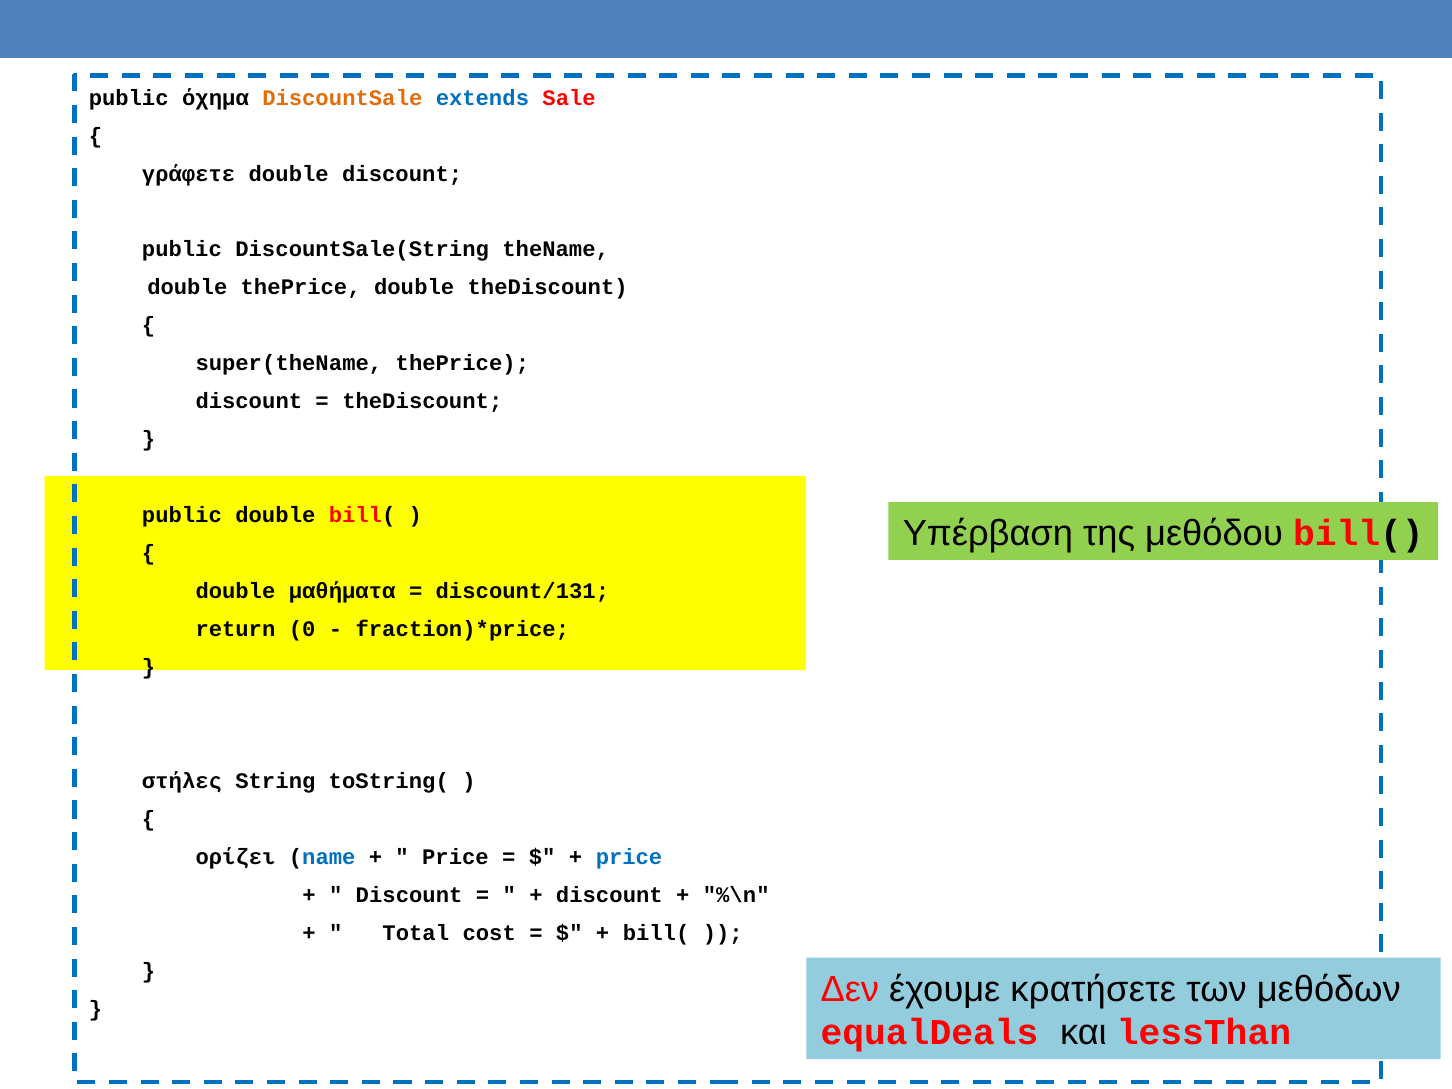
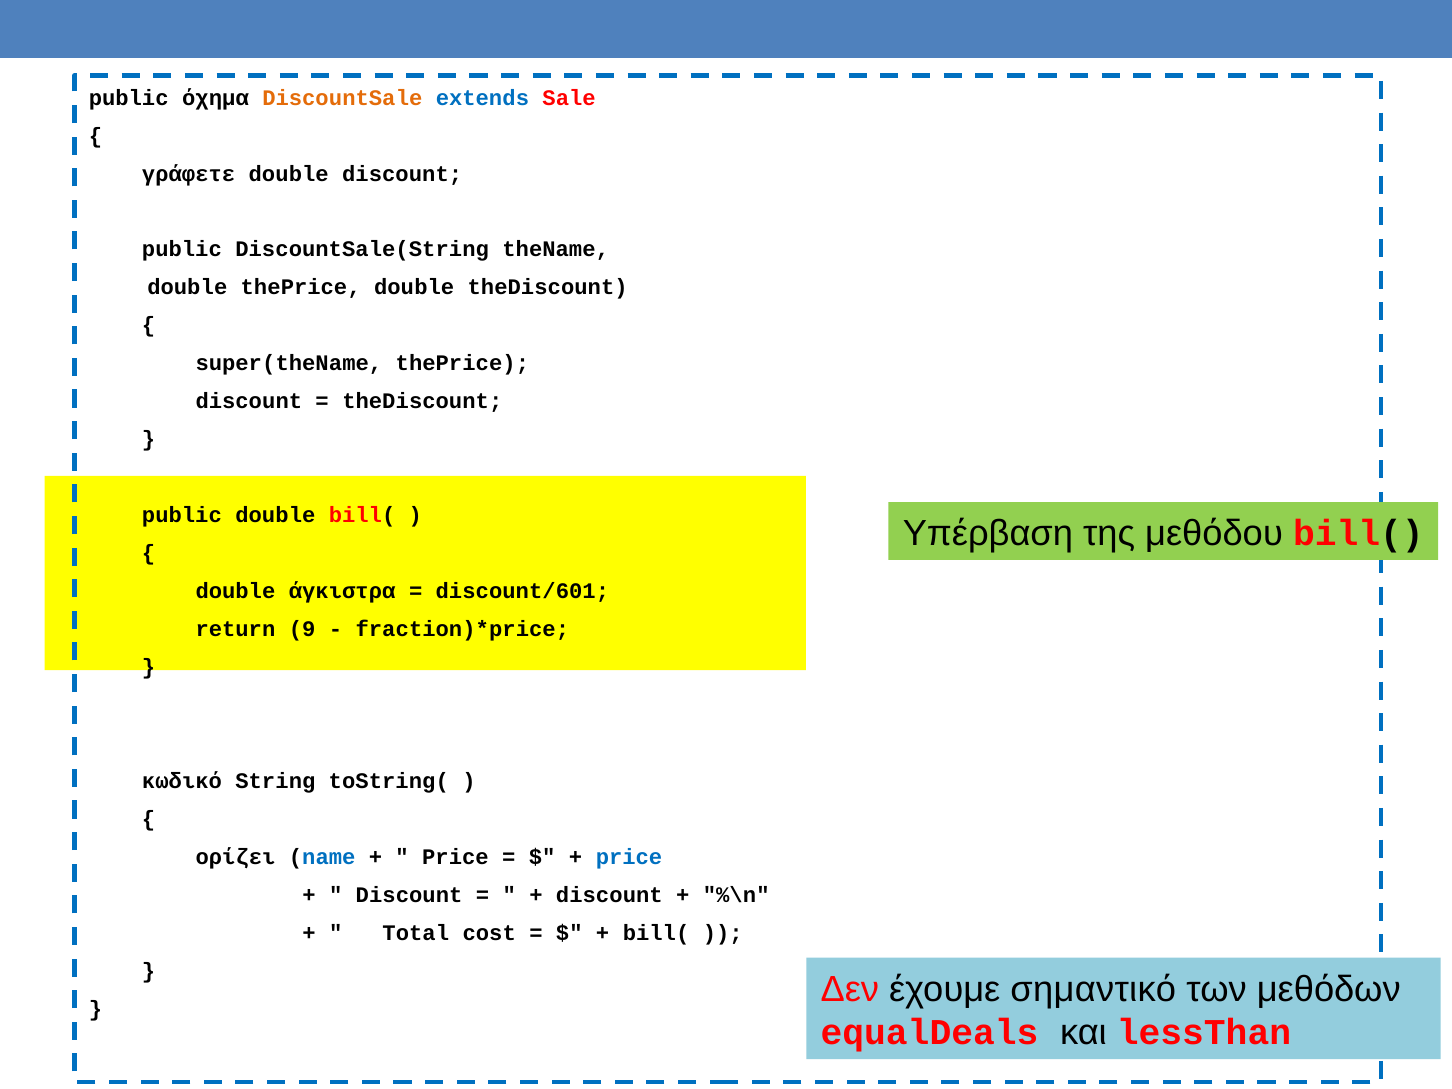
μαθήματα: μαθήματα -> άγκιστρα
discount/131: discount/131 -> discount/601
0: 0 -> 9
στήλες: στήλες -> κωδικό
κρατήσετε: κρατήσετε -> σημαντικό
